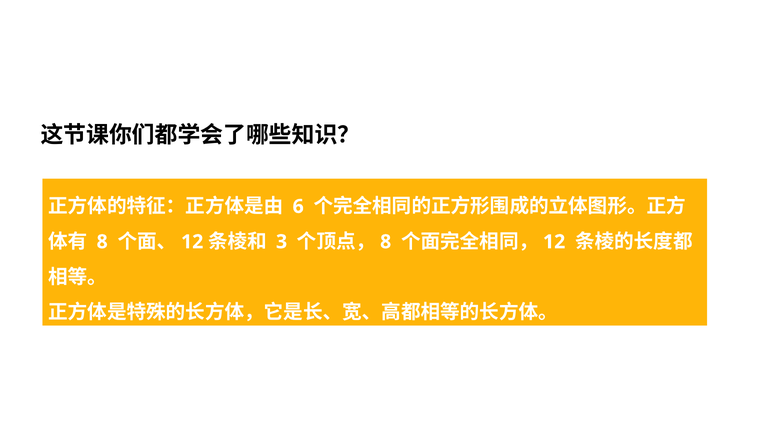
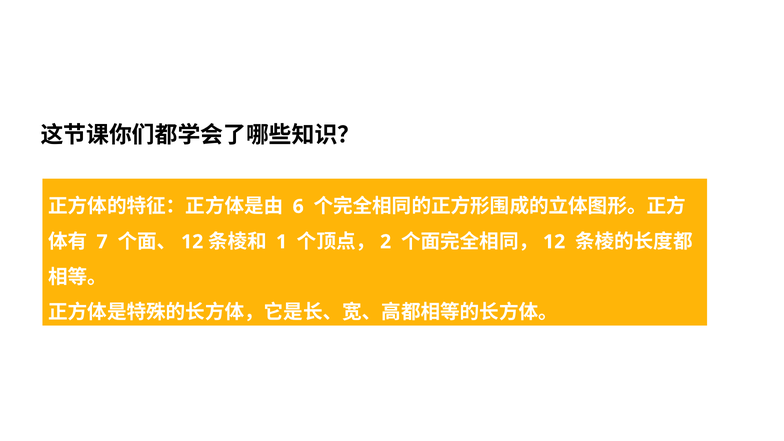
8 at (102, 242): 8 -> 7
3: 3 -> 1
8 at (386, 242): 8 -> 2
